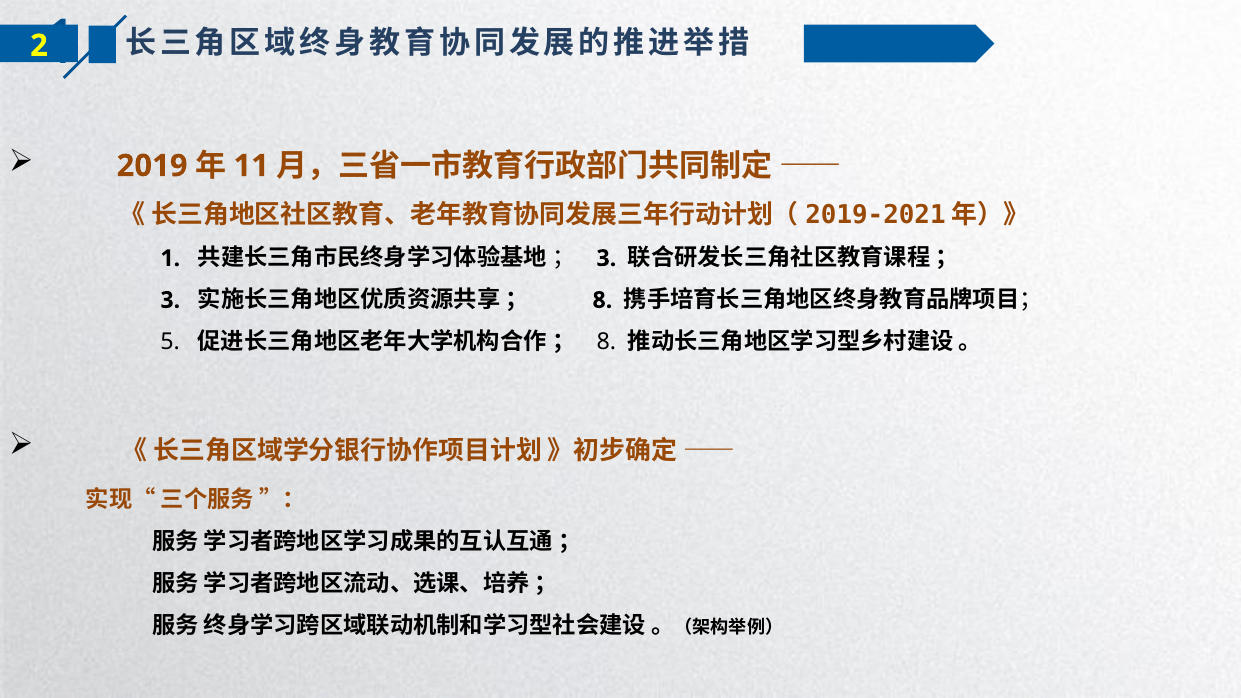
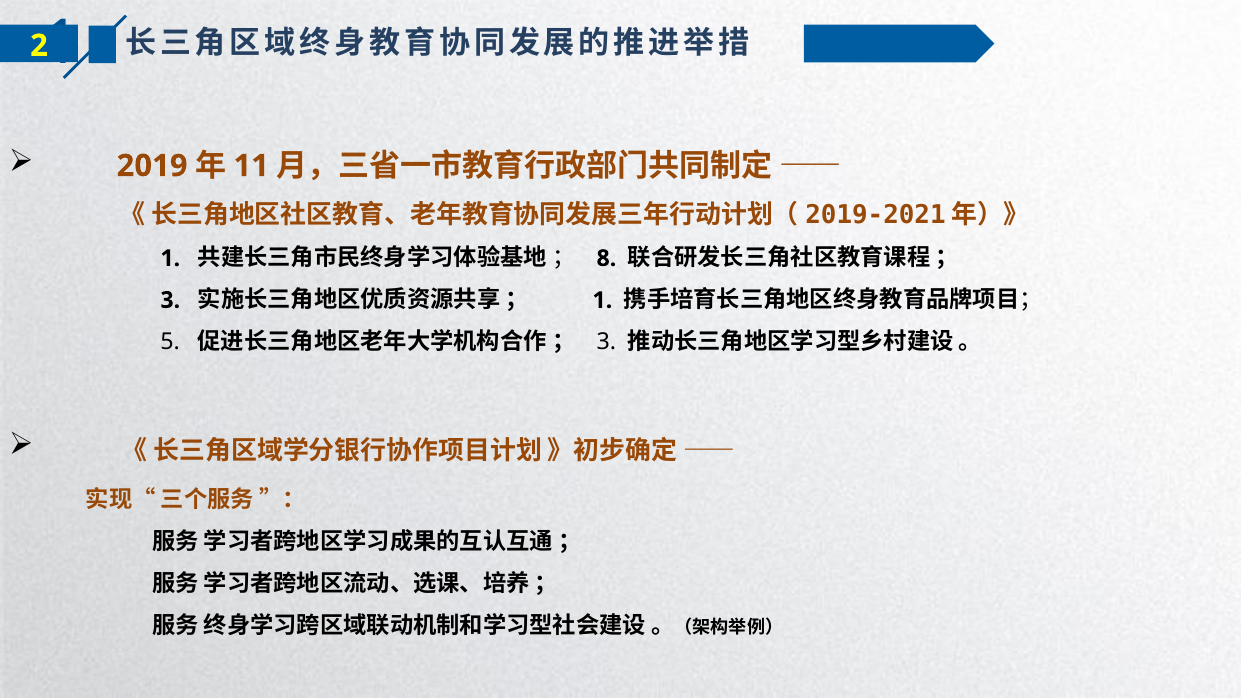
3 at (606, 258): 3 -> 8
8 at (602, 300): 8 -> 1
8 at (606, 342): 8 -> 3
